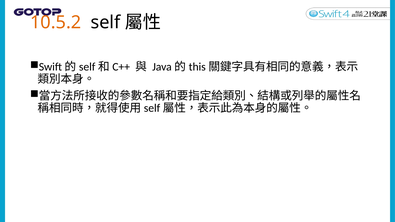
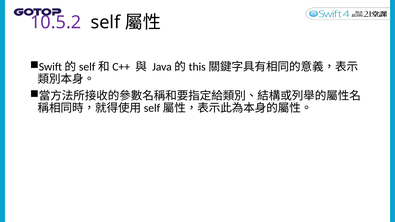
10.5.2 colour: orange -> purple
